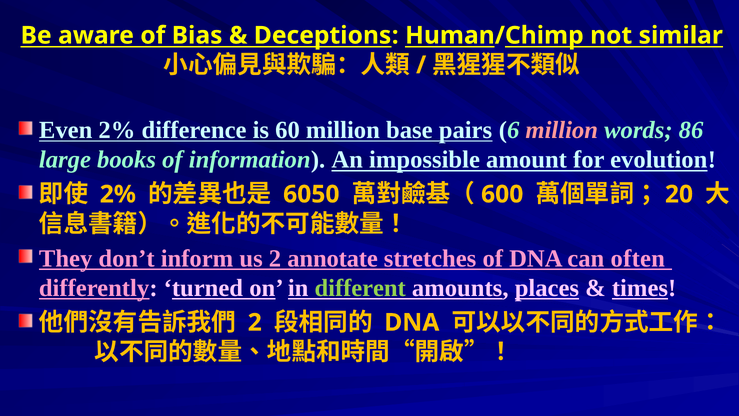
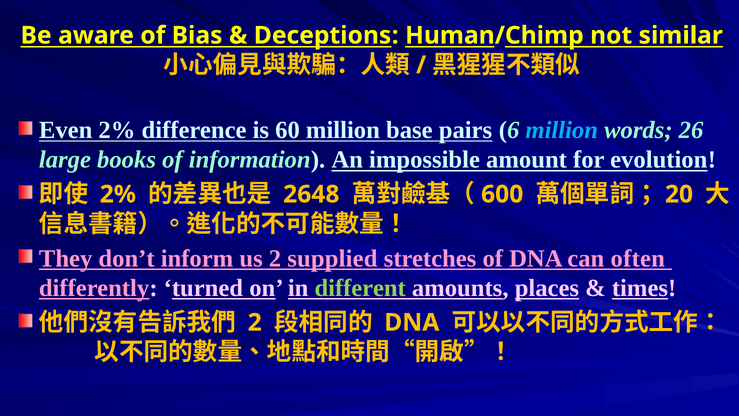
million at (562, 130) colour: pink -> light blue
86: 86 -> 26
6050: 6050 -> 2648
annotate: annotate -> supplied
